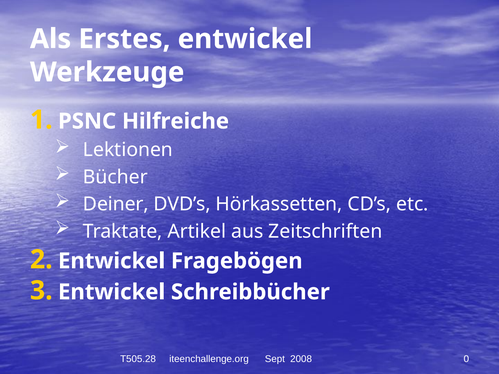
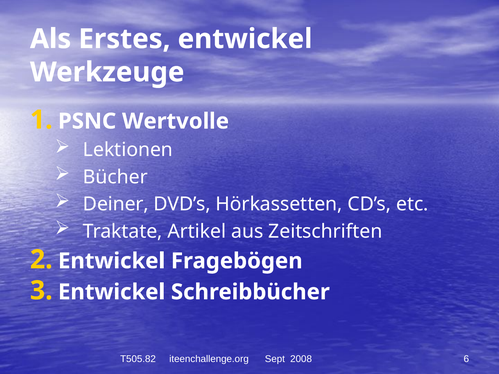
Hilfreiche: Hilfreiche -> Wertvolle
T505.28: T505.28 -> T505.82
0: 0 -> 6
